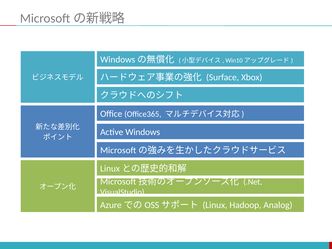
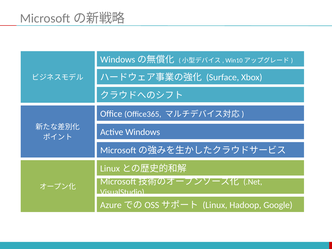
Analog: Analog -> Google
